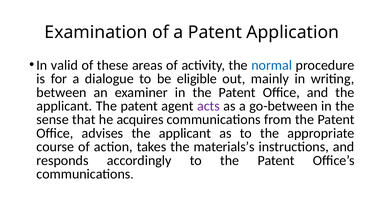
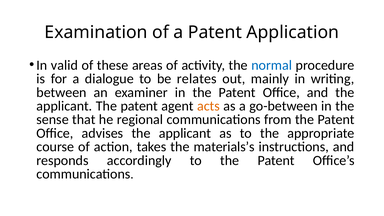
eligible: eligible -> relates
acts colour: purple -> orange
acquires: acquires -> regional
